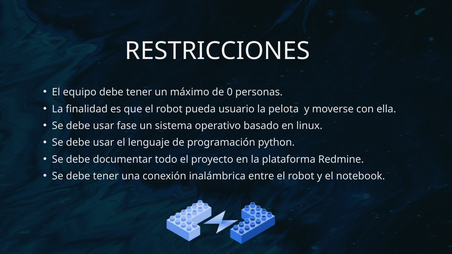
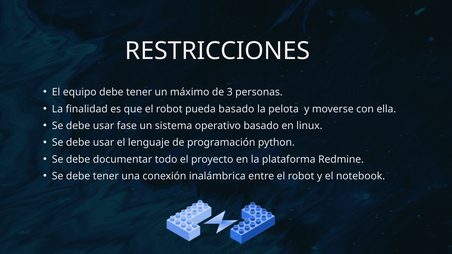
0: 0 -> 3
pueda usuario: usuario -> basado
